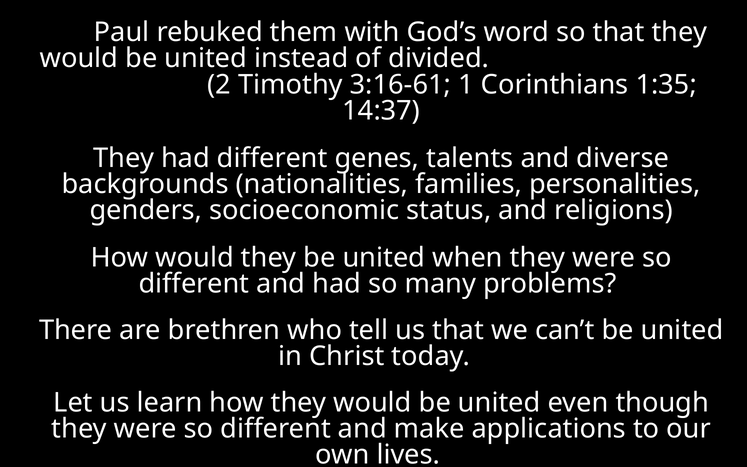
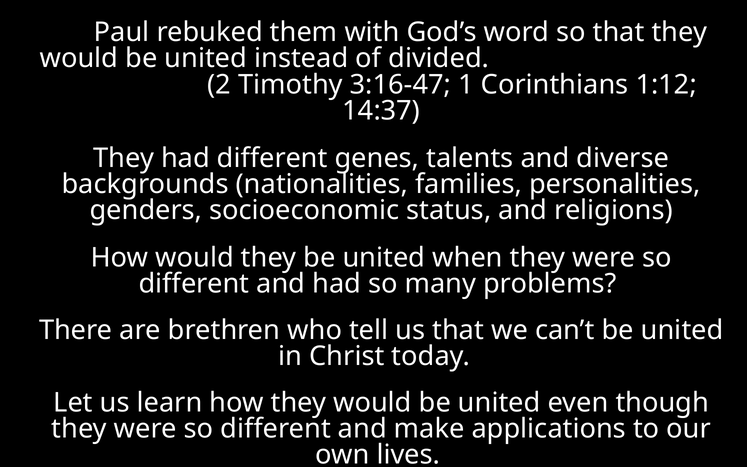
3:16-61: 3:16-61 -> 3:16-47
1:35: 1:35 -> 1:12
